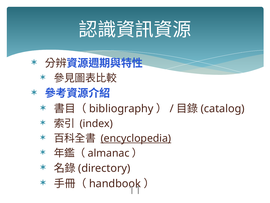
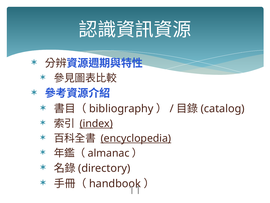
index underline: none -> present
